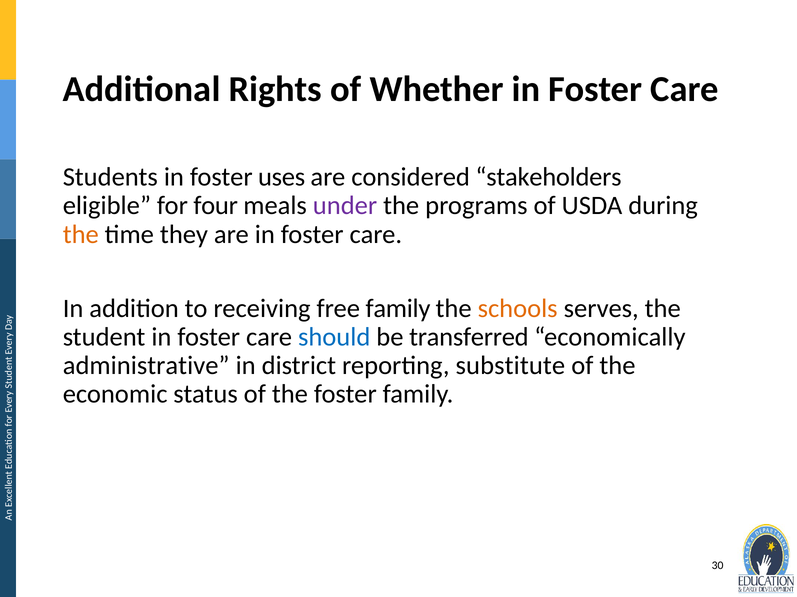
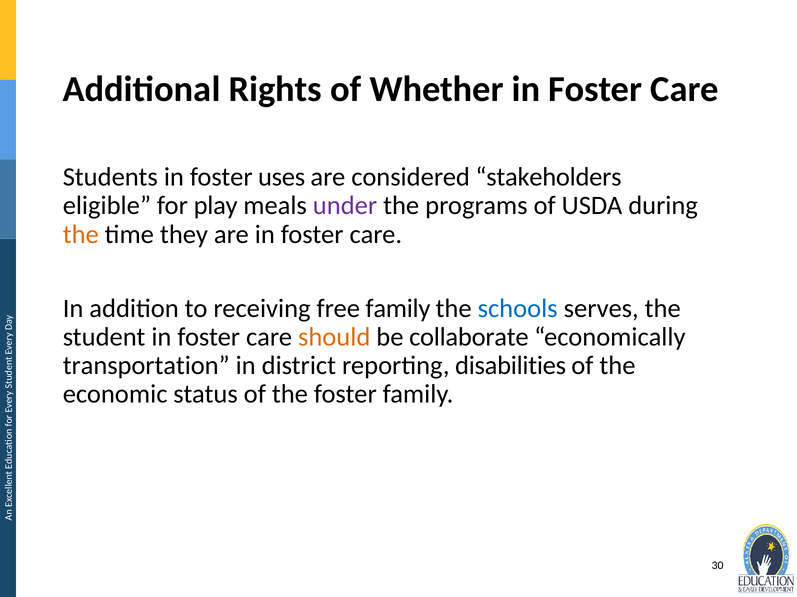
four: four -> play
schools colour: orange -> blue
should colour: blue -> orange
transferred: transferred -> collaborate
administrative: administrative -> transportation
substitute: substitute -> disabilities
